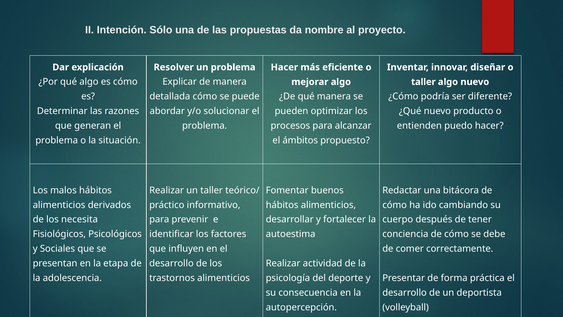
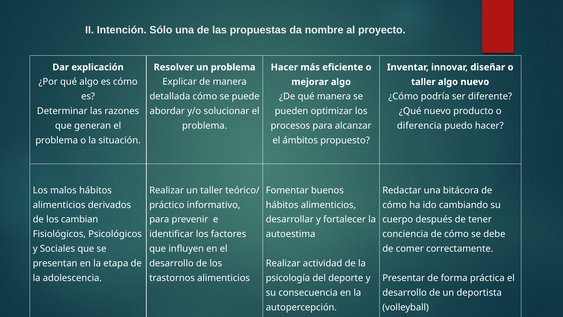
entienden: entienden -> diferencia
necesita: necesita -> cambian
